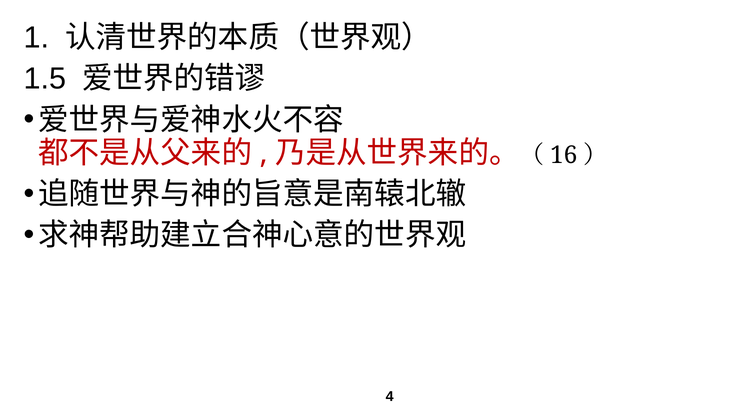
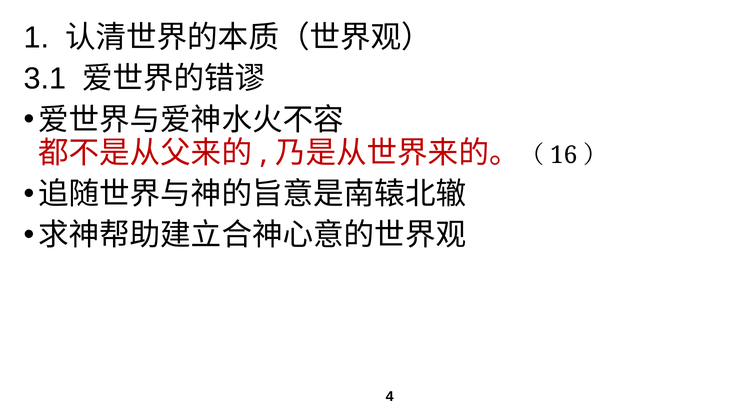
1.5: 1.5 -> 3.1
